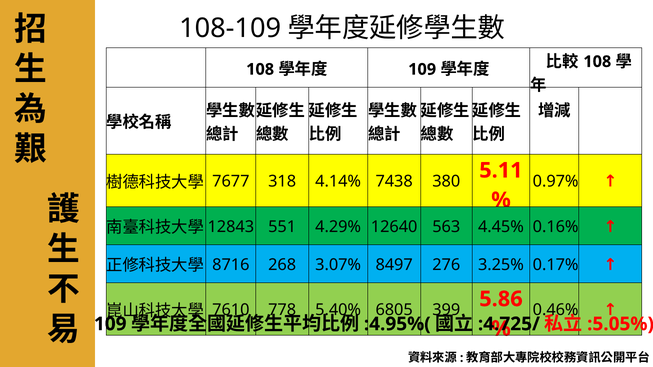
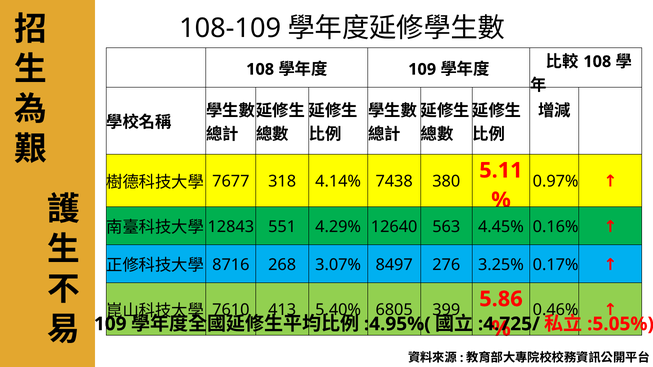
778: 778 -> 413
